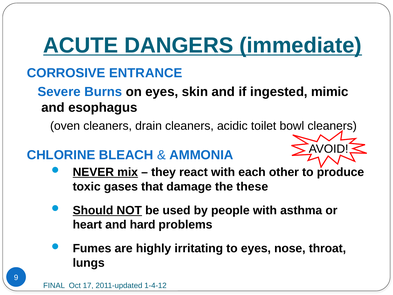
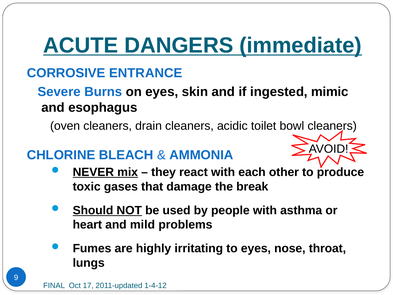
these: these -> break
hard: hard -> mild
